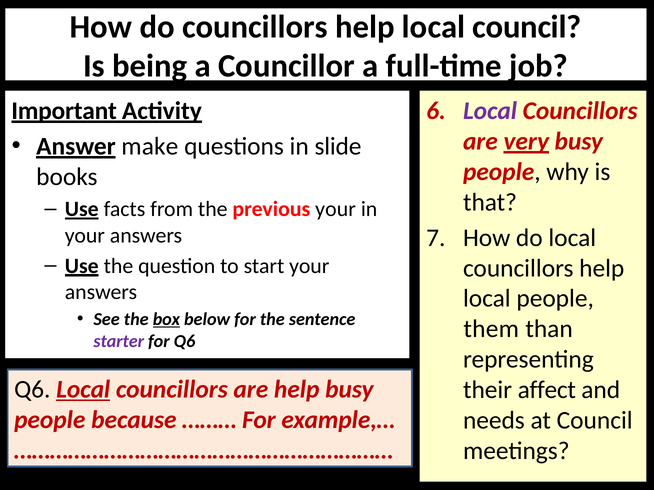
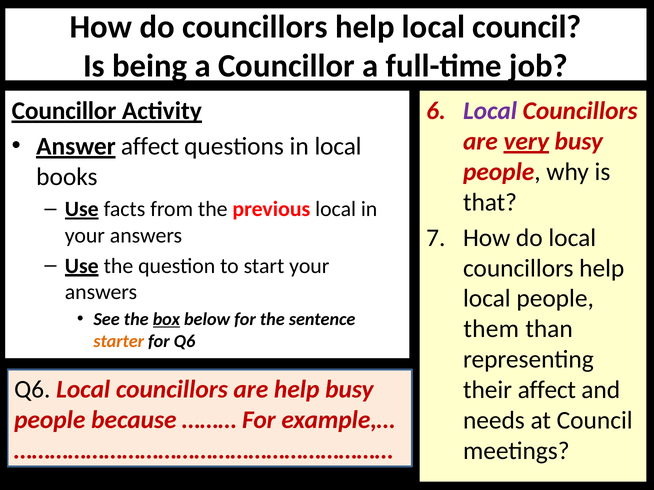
Important at (64, 111): Important -> Councillor
Answer make: make -> affect
in slide: slide -> local
previous your: your -> local
starter colour: purple -> orange
Local at (83, 390) underline: present -> none
